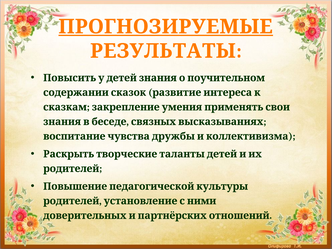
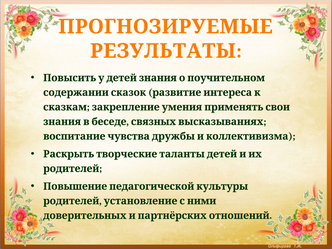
ПРОГНОЗИРУЕМЫЕ underline: present -> none
